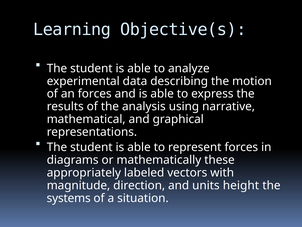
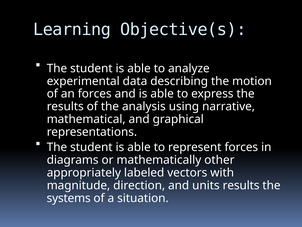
these: these -> other
units height: height -> results
